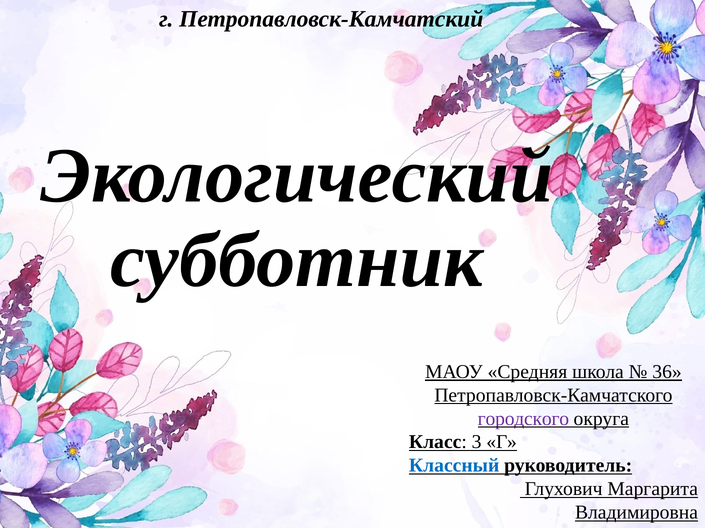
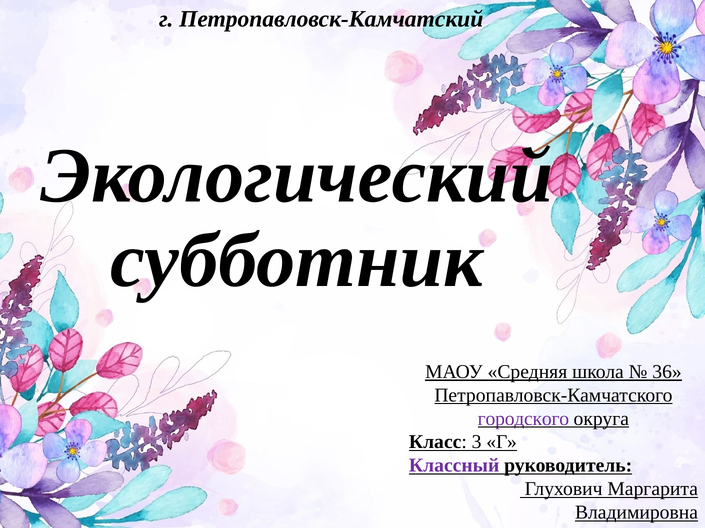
Классный colour: blue -> purple
